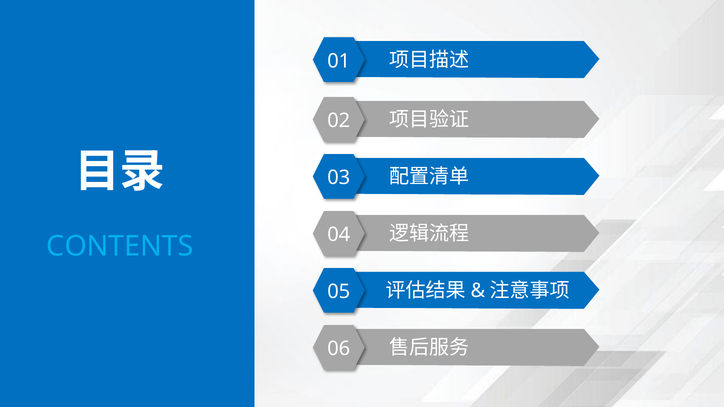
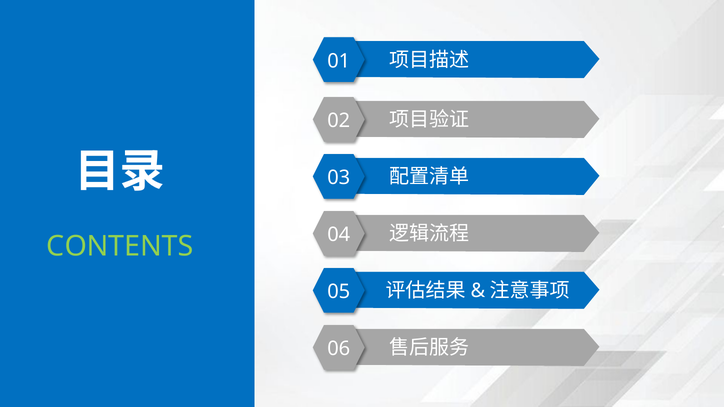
CONTENTS colour: light blue -> light green
